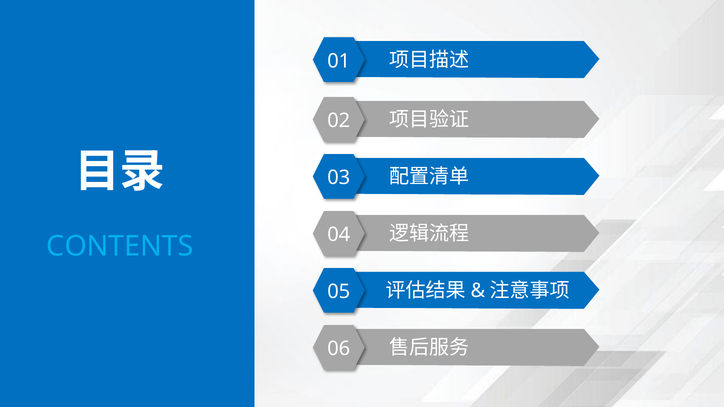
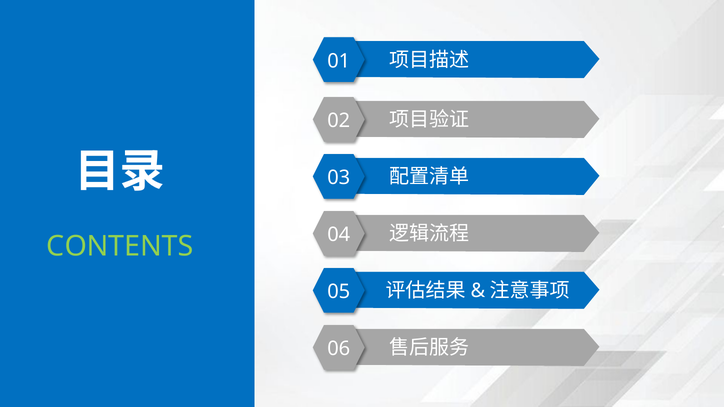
CONTENTS colour: light blue -> light green
